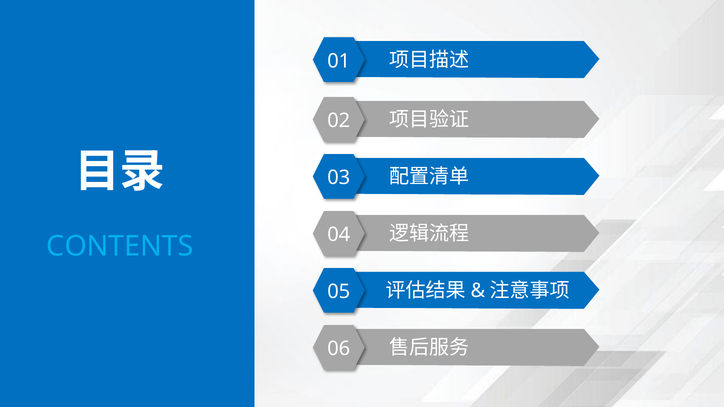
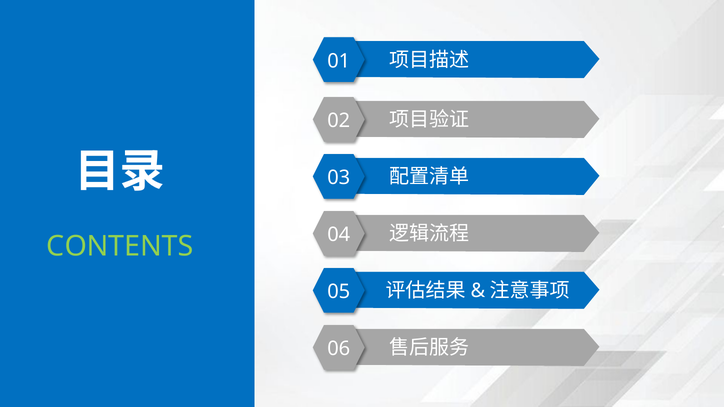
CONTENTS colour: light blue -> light green
